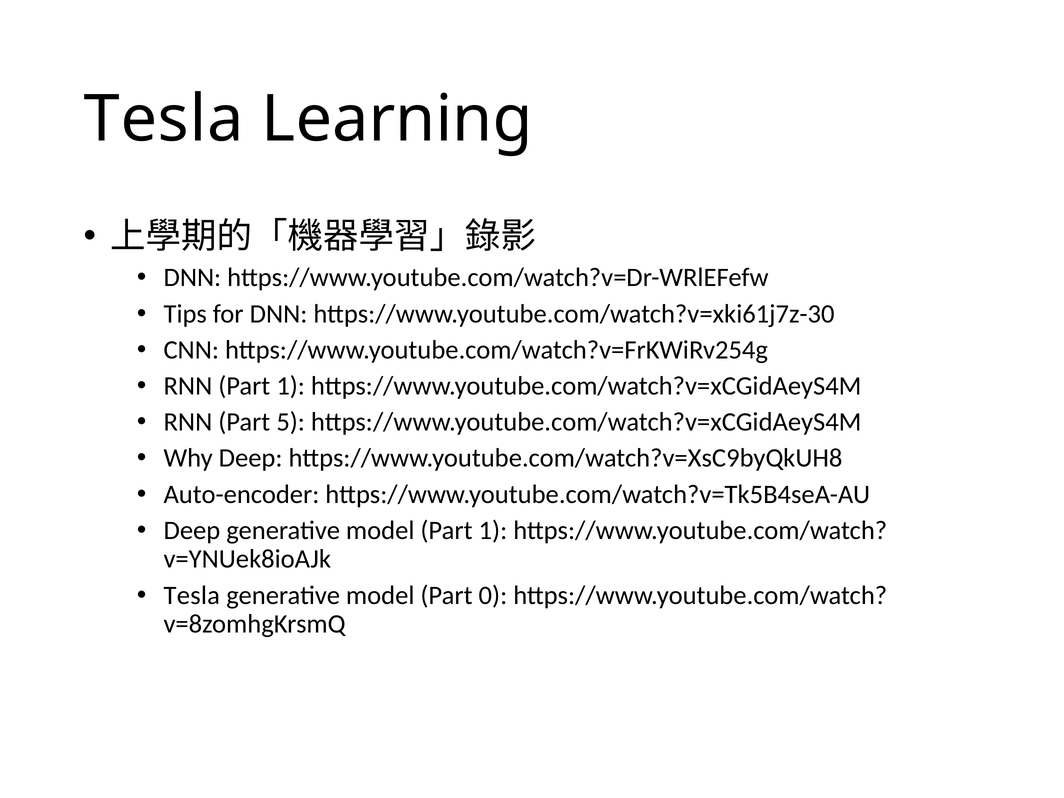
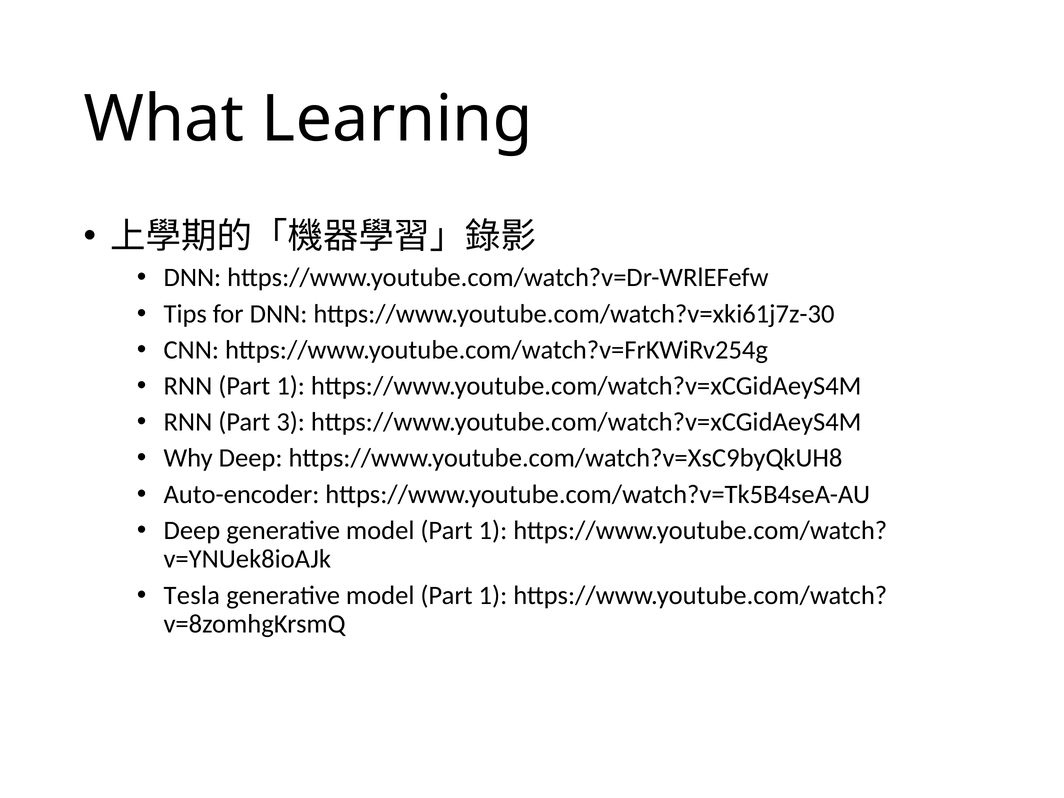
Tesla at (164, 119): Tesla -> What
5: 5 -> 3
0 at (493, 595): 0 -> 1
